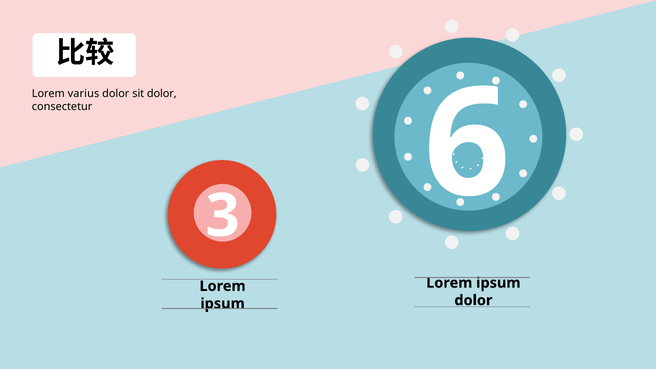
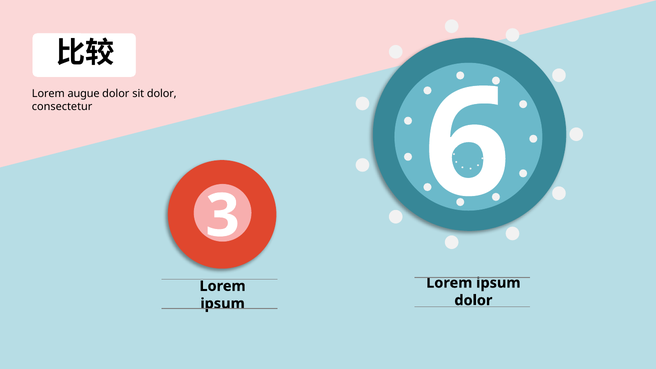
varius: varius -> augue
